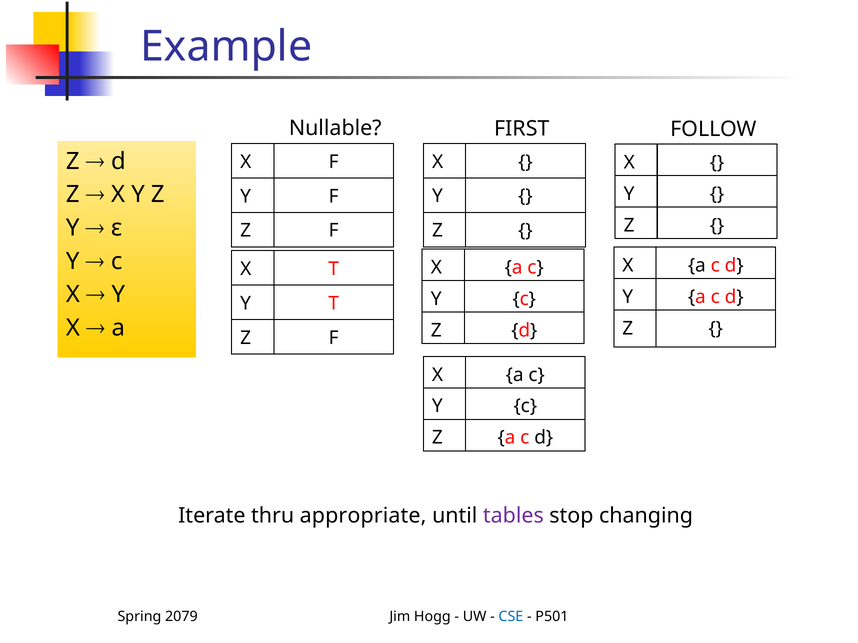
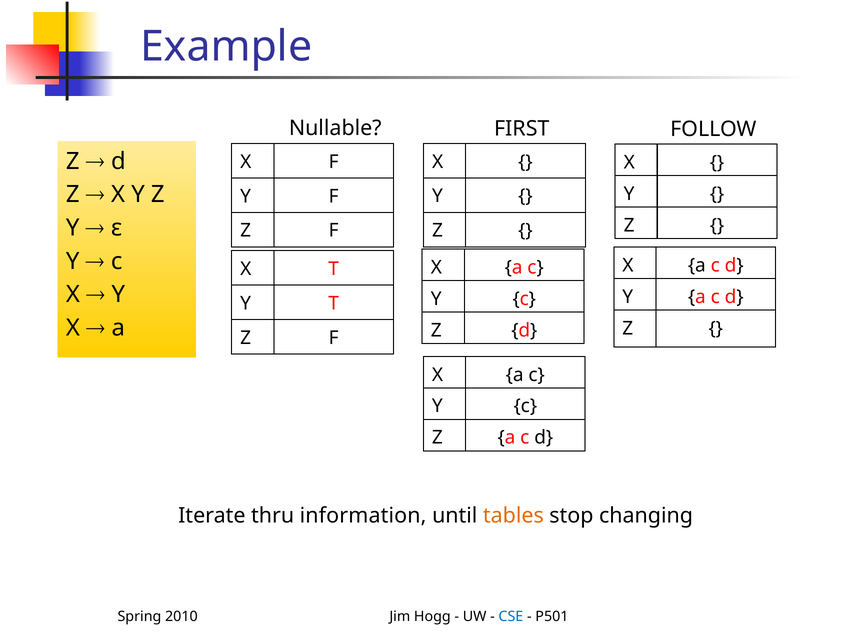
appropriate: appropriate -> information
tables colour: purple -> orange
2079: 2079 -> 2010
